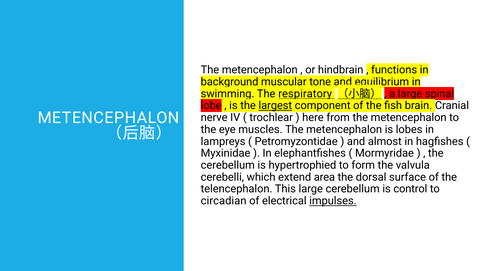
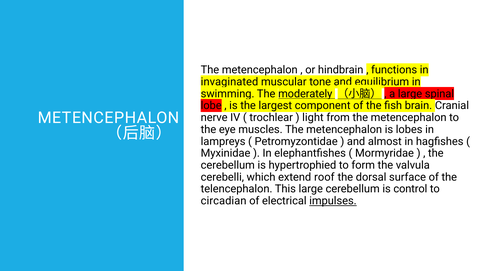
background: background -> invaginated
respiratory: respiratory -> moderately
largest underline: present -> none
here: here -> light
area: area -> roof
